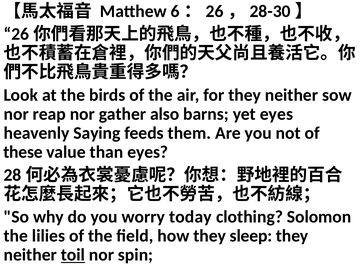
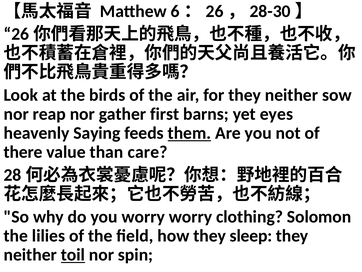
also: also -> first
them underline: none -> present
these: these -> there
than eyes: eyes -> care
worry today: today -> worry
